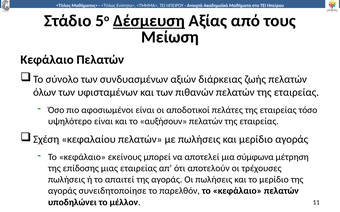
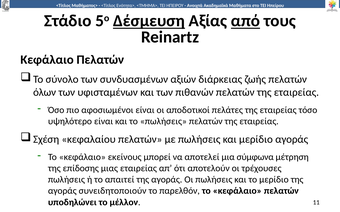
από underline: none -> present
Μείωση: Μείωση -> Reinartz
το αυξήσουν: αυξήσουν -> πωλήσεις
συνειδητοποίησε: συνειδητοποίησε -> συνειδητοποιούν
